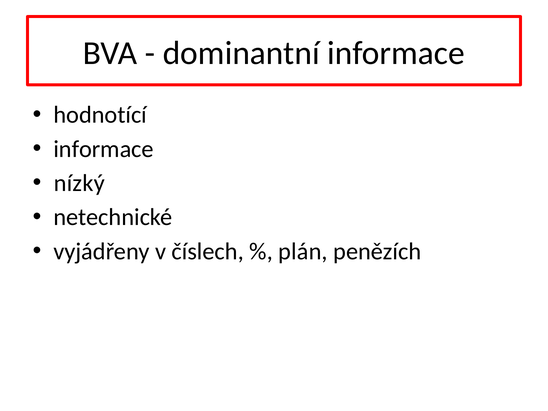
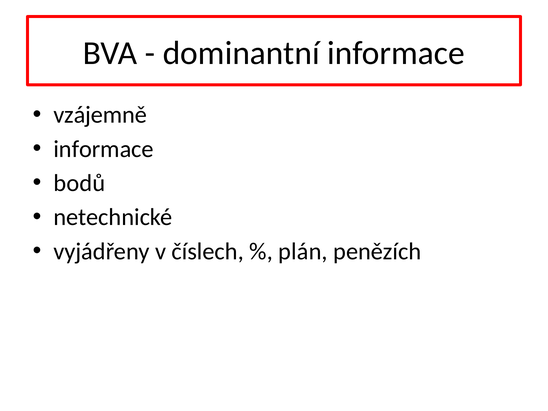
hodnotící: hodnotící -> vzájemně
nízký: nízký -> bodů
